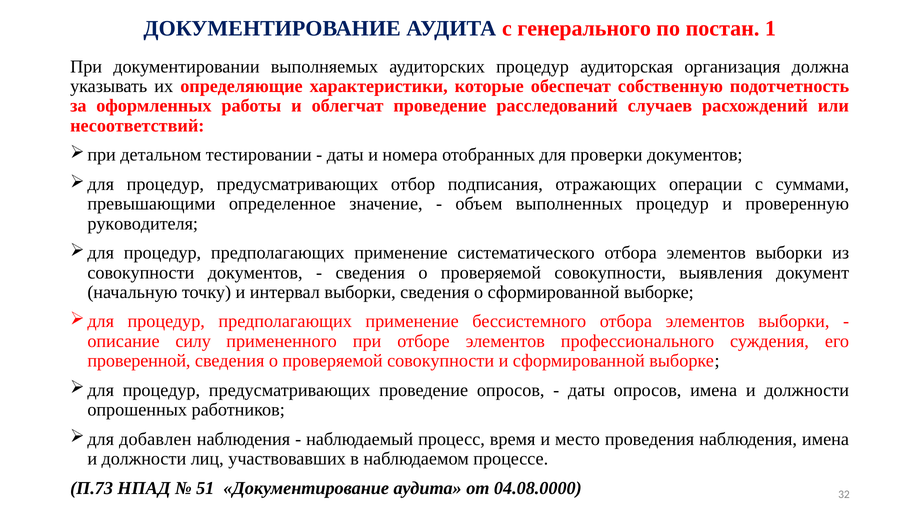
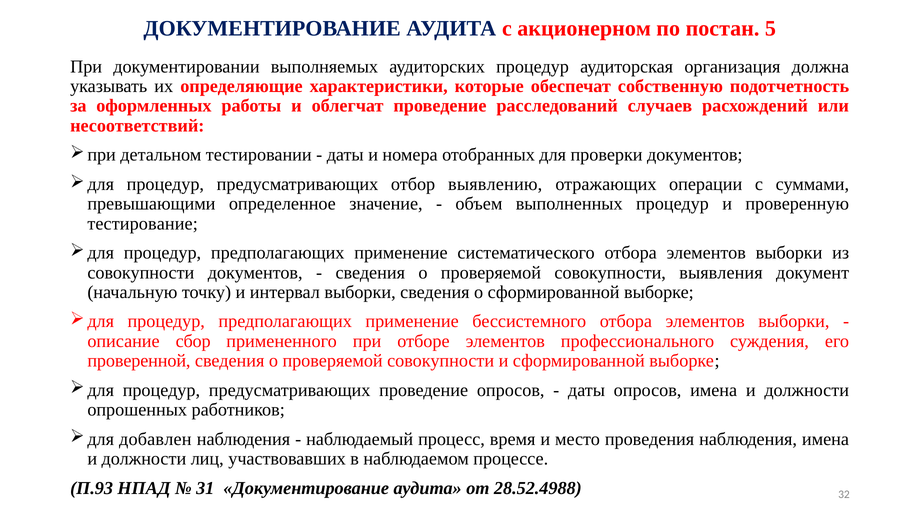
генерального: генерального -> акционерном
1: 1 -> 5
подписания: подписания -> выявлению
руководителя: руководителя -> тестирование
силу: силу -> сбор
П.73: П.73 -> П.93
51: 51 -> 31
04.08.0000: 04.08.0000 -> 28.52.4988
